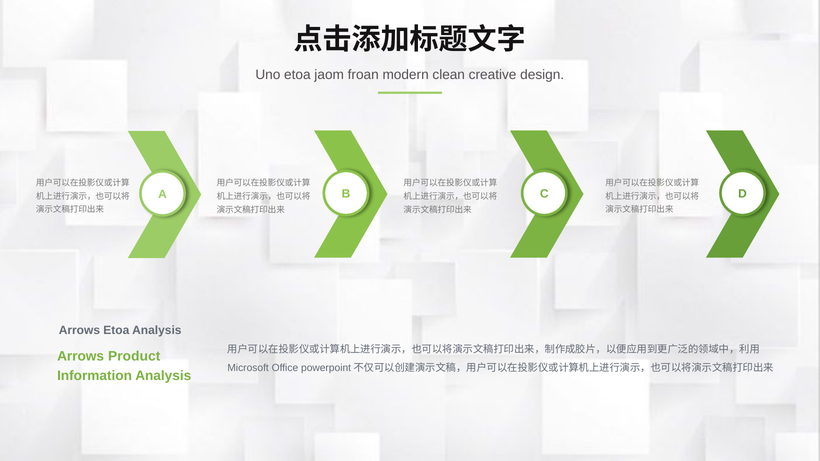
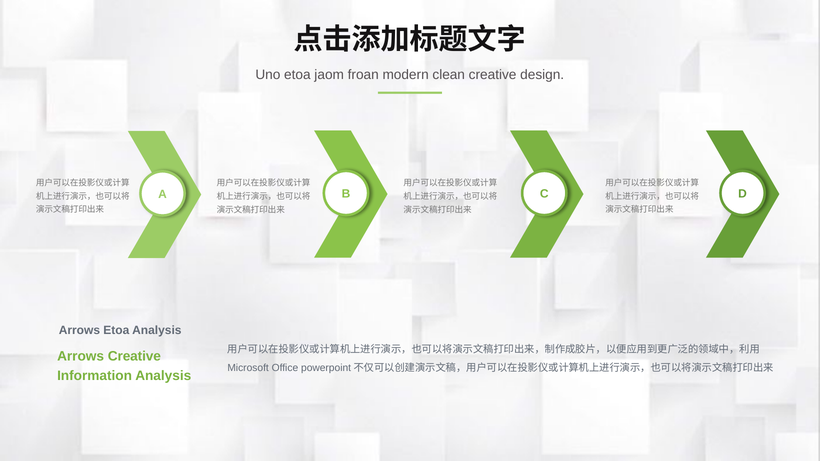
Arrows Product: Product -> Creative
